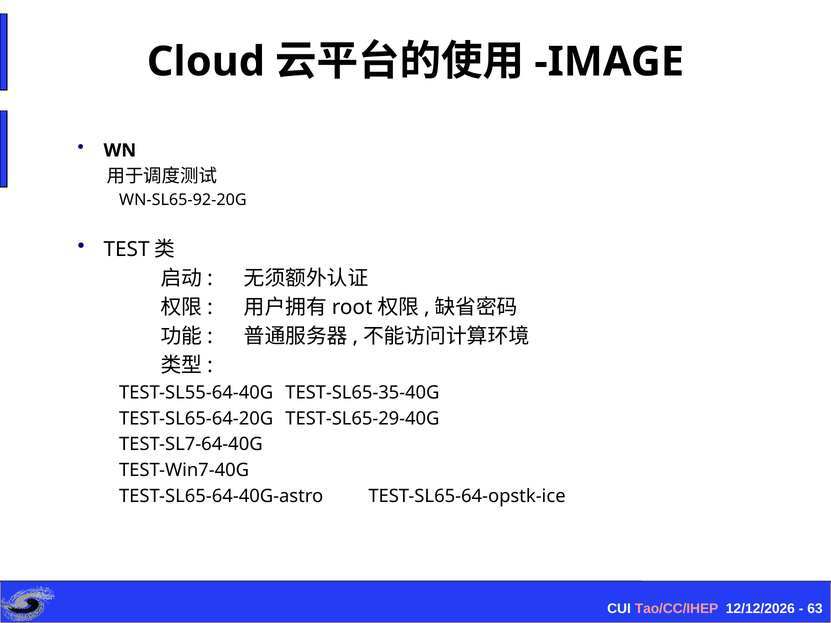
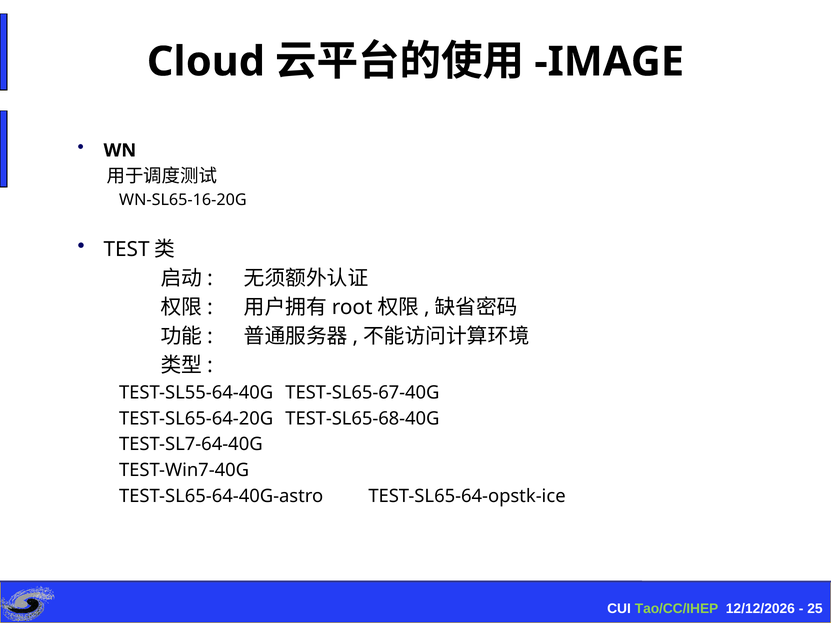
WN-SL65-92-20G: WN-SL65-92-20G -> WN-SL65-16-20G
TEST-SL65-35-40G: TEST-SL65-35-40G -> TEST-SL65-67-40G
TEST-SL65-29-40G: TEST-SL65-29-40G -> TEST-SL65-68-40G
Tao/CC/IHEP colour: pink -> light green
63: 63 -> 25
